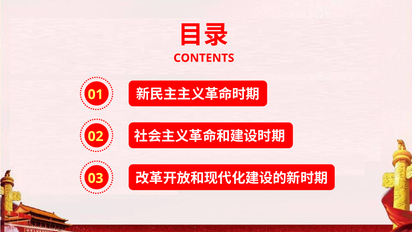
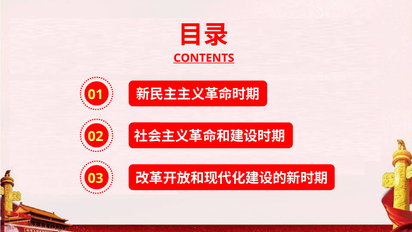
CONTENTS underline: none -> present
